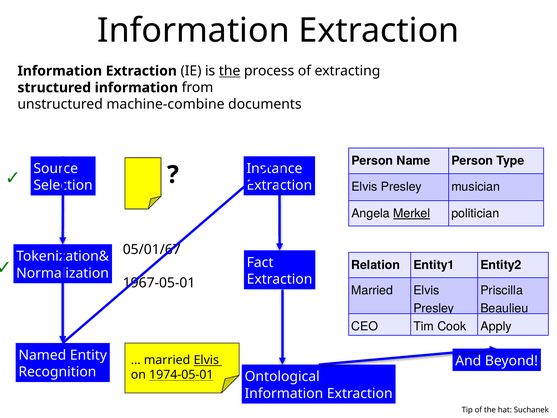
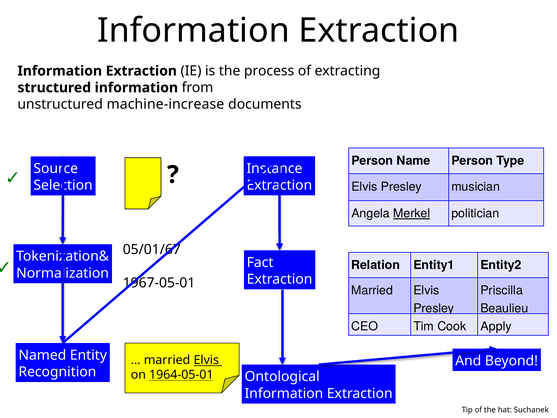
the at (230, 71) underline: present -> none
machine-combine: machine-combine -> machine-increase
1974-05-01: 1974-05-01 -> 1964-05-01
